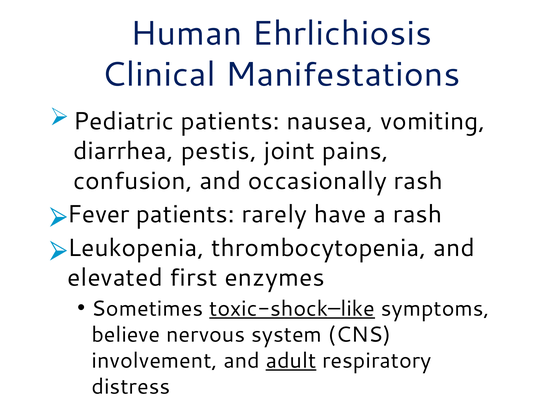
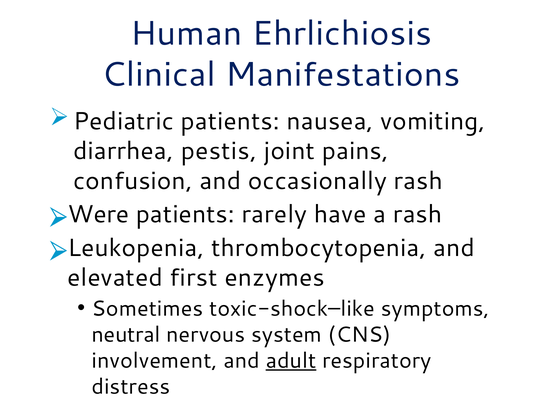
Fever: Fever -> Were
toxic-shock–like underline: present -> none
believe: believe -> neutral
